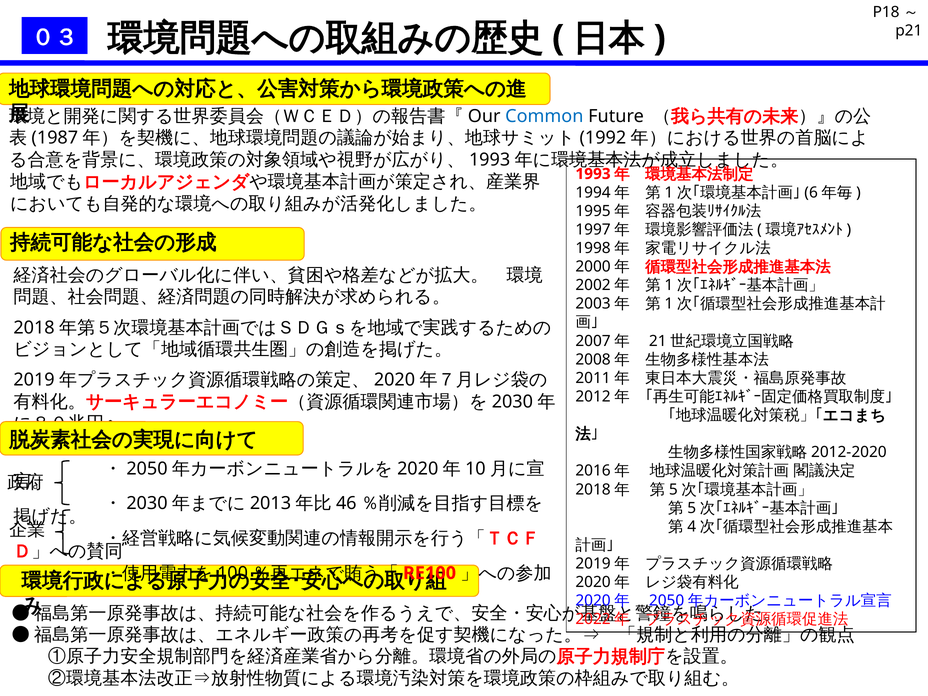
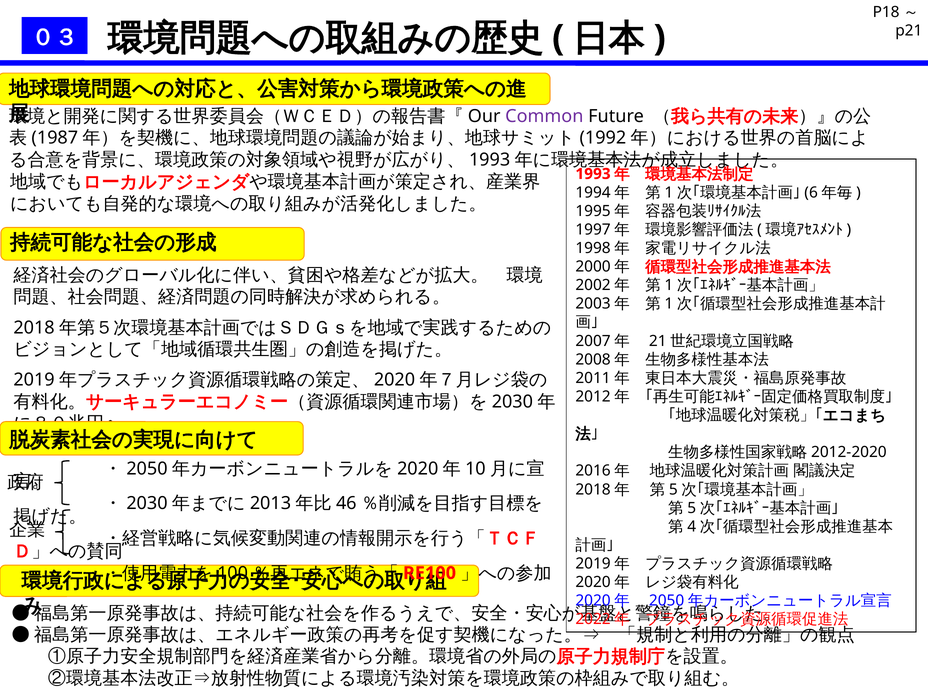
Common colour: blue -> purple
